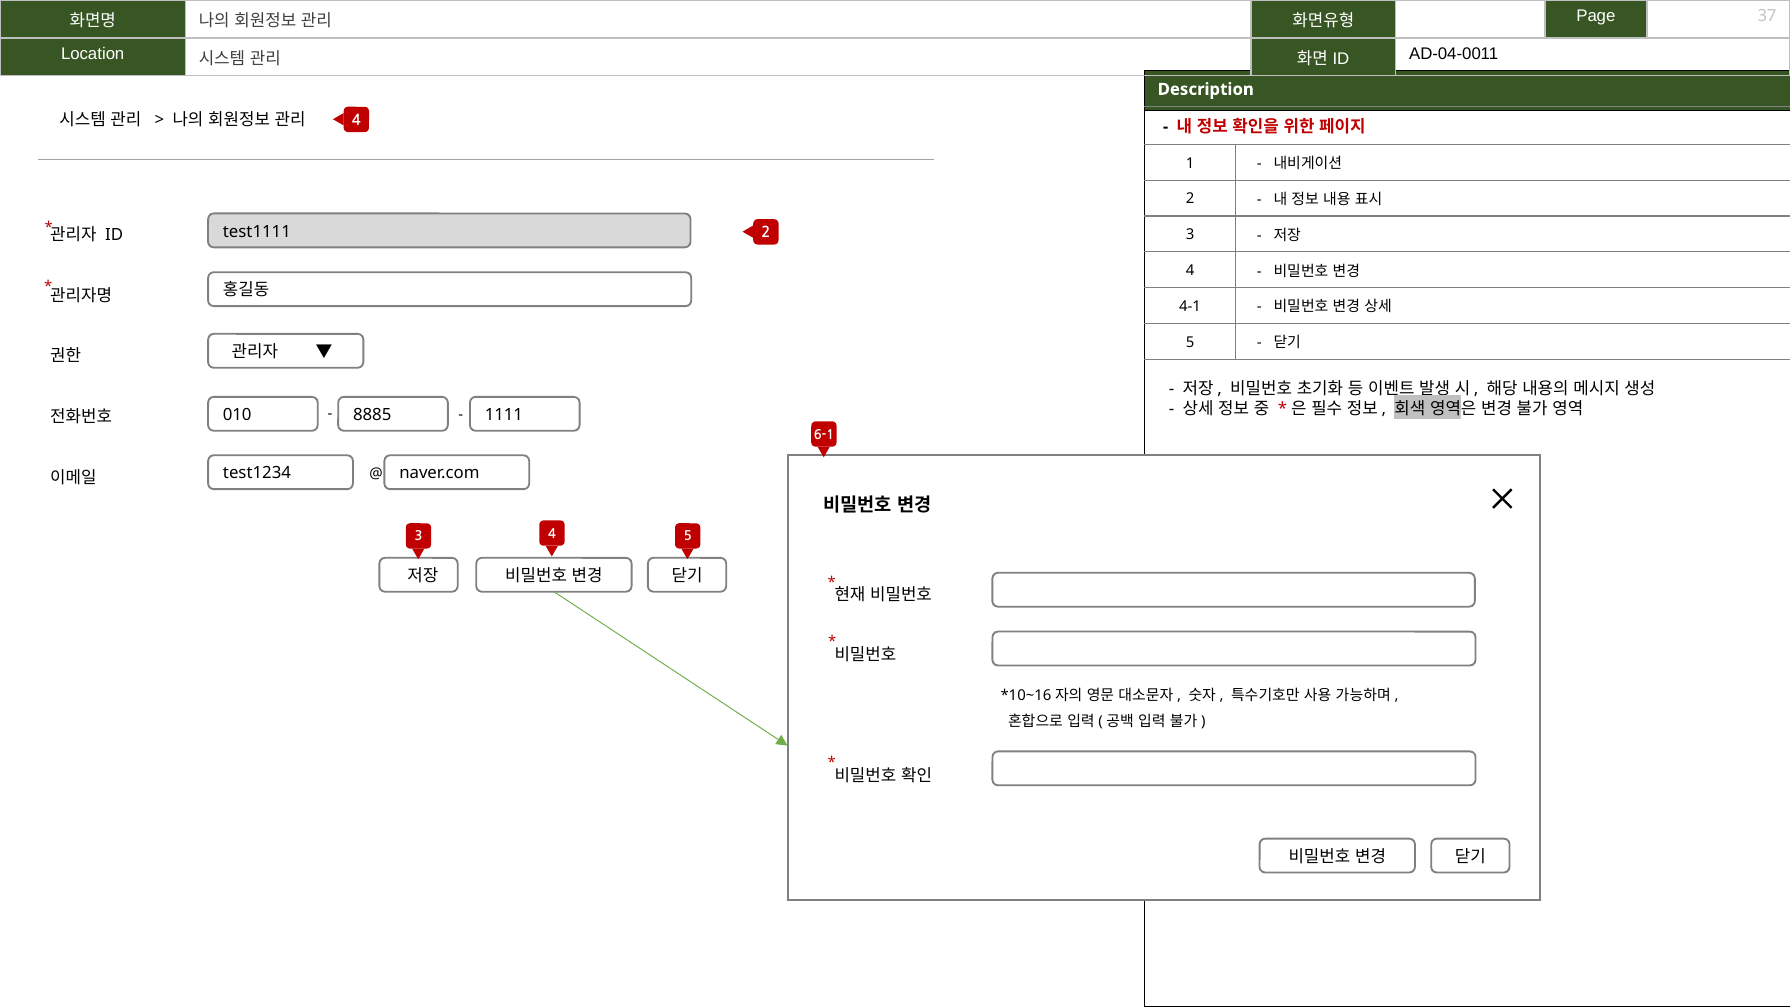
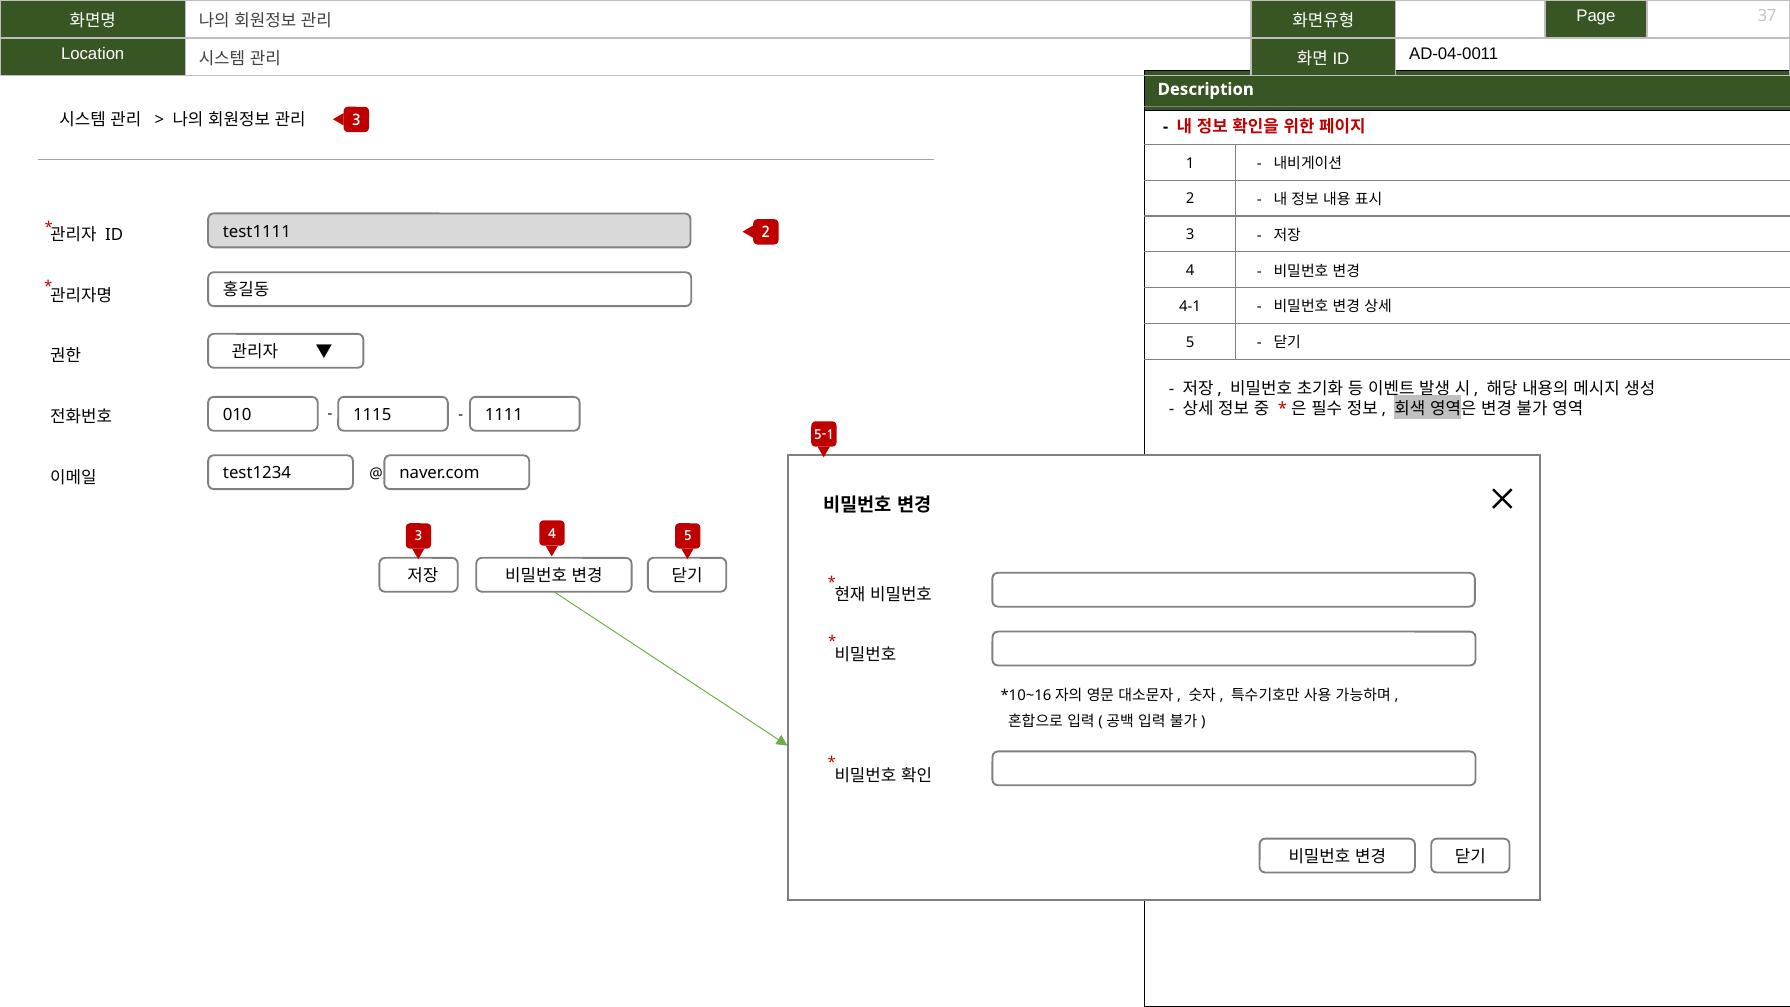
4 at (356, 120): 4 -> 3
8885: 8885 -> 1115
6-1: 6-1 -> 5-1
